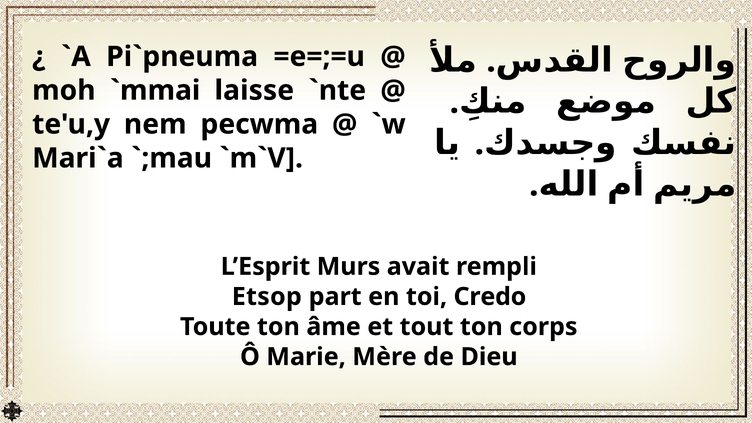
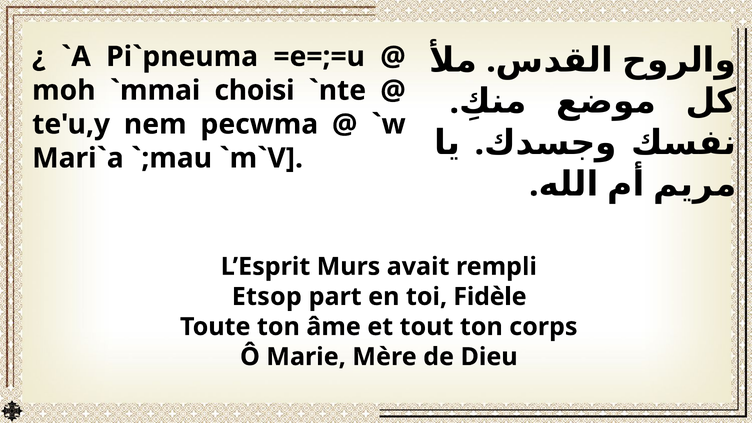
laisse: laisse -> choisi
Credo: Credo -> Fidèle
